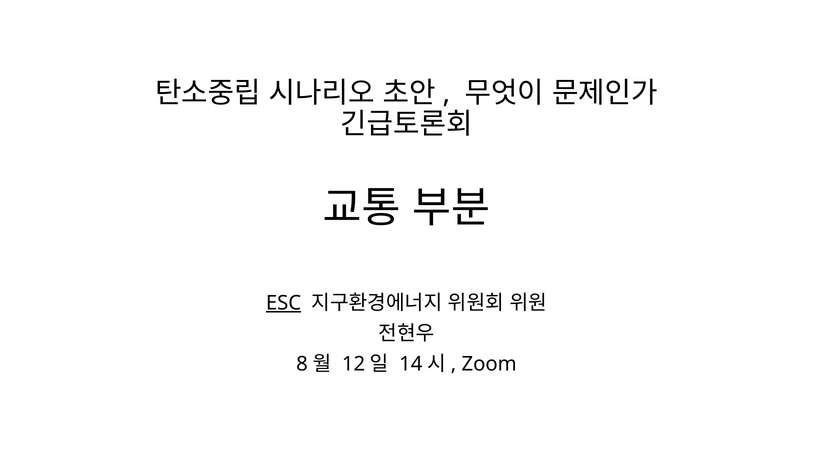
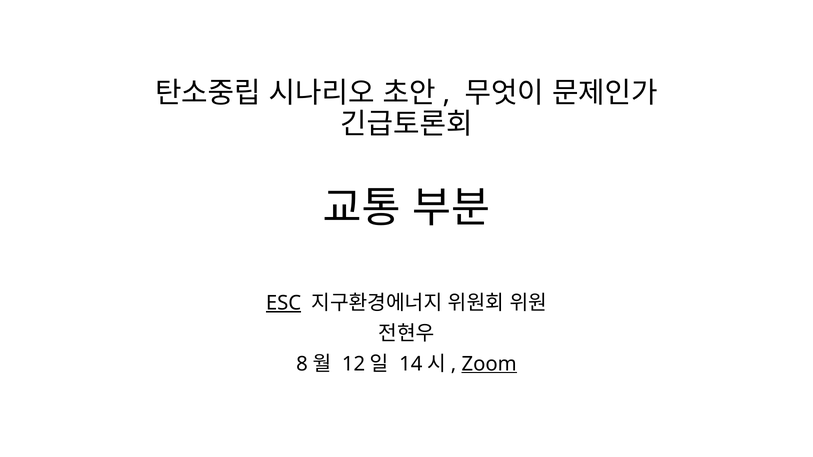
Zoom underline: none -> present
